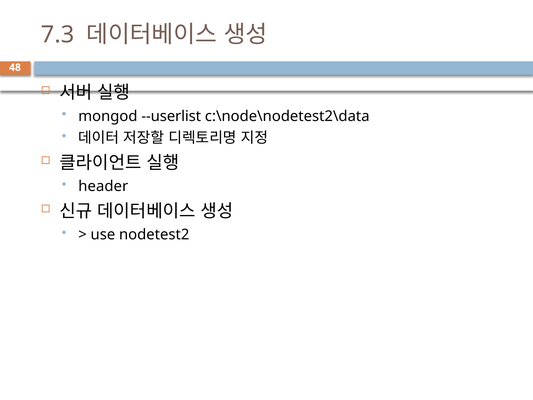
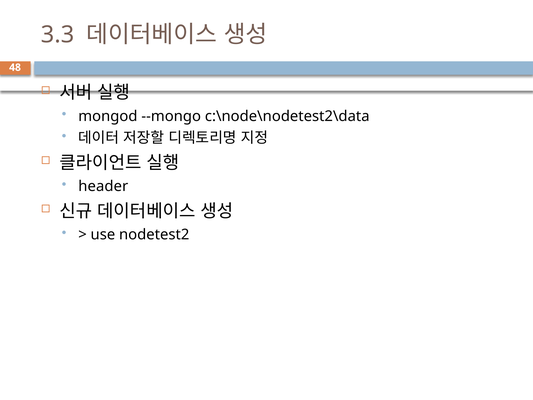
7.3: 7.3 -> 3.3
--userlist: --userlist -> --mongo
